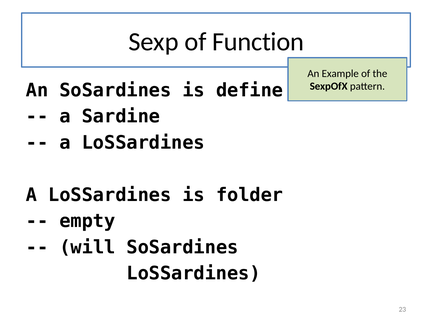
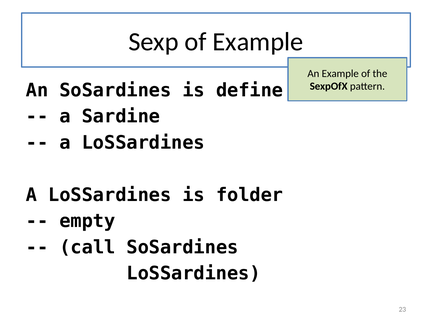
of Function: Function -> Example
will: will -> call
